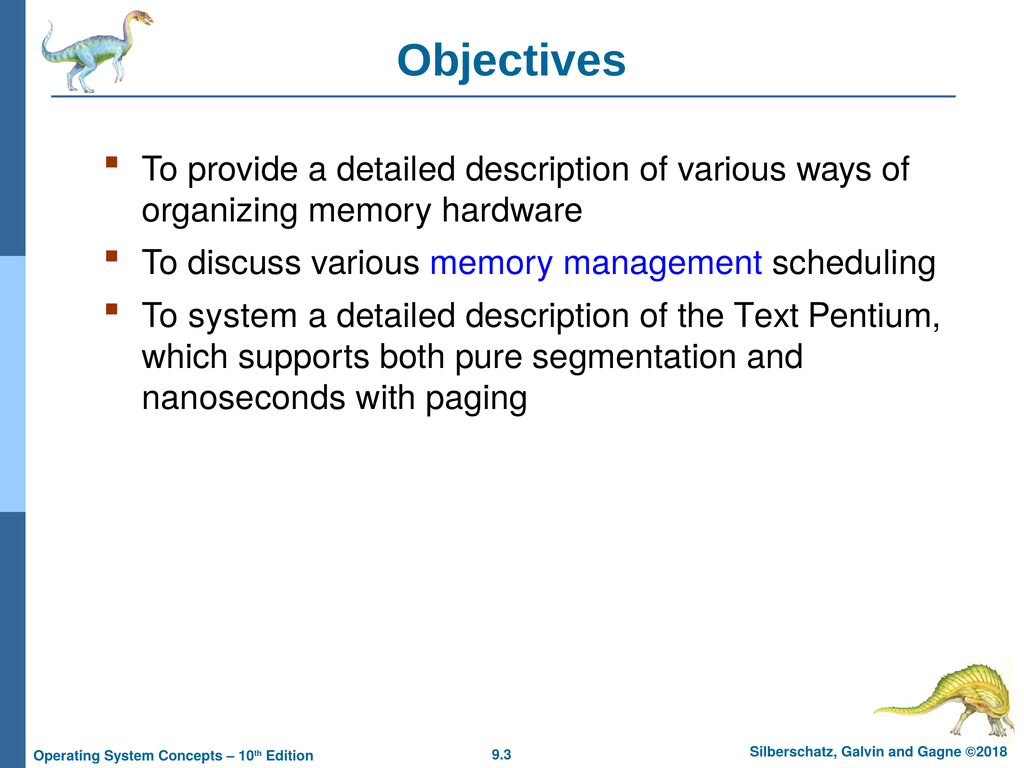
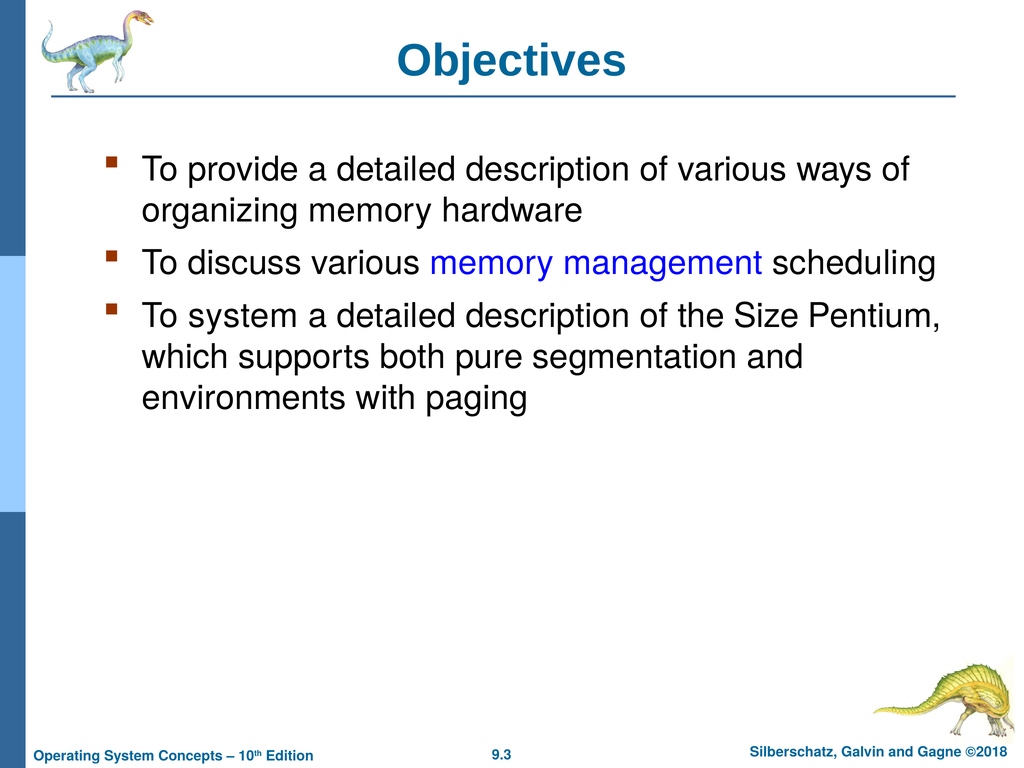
Text: Text -> Size
nanoseconds: nanoseconds -> environments
